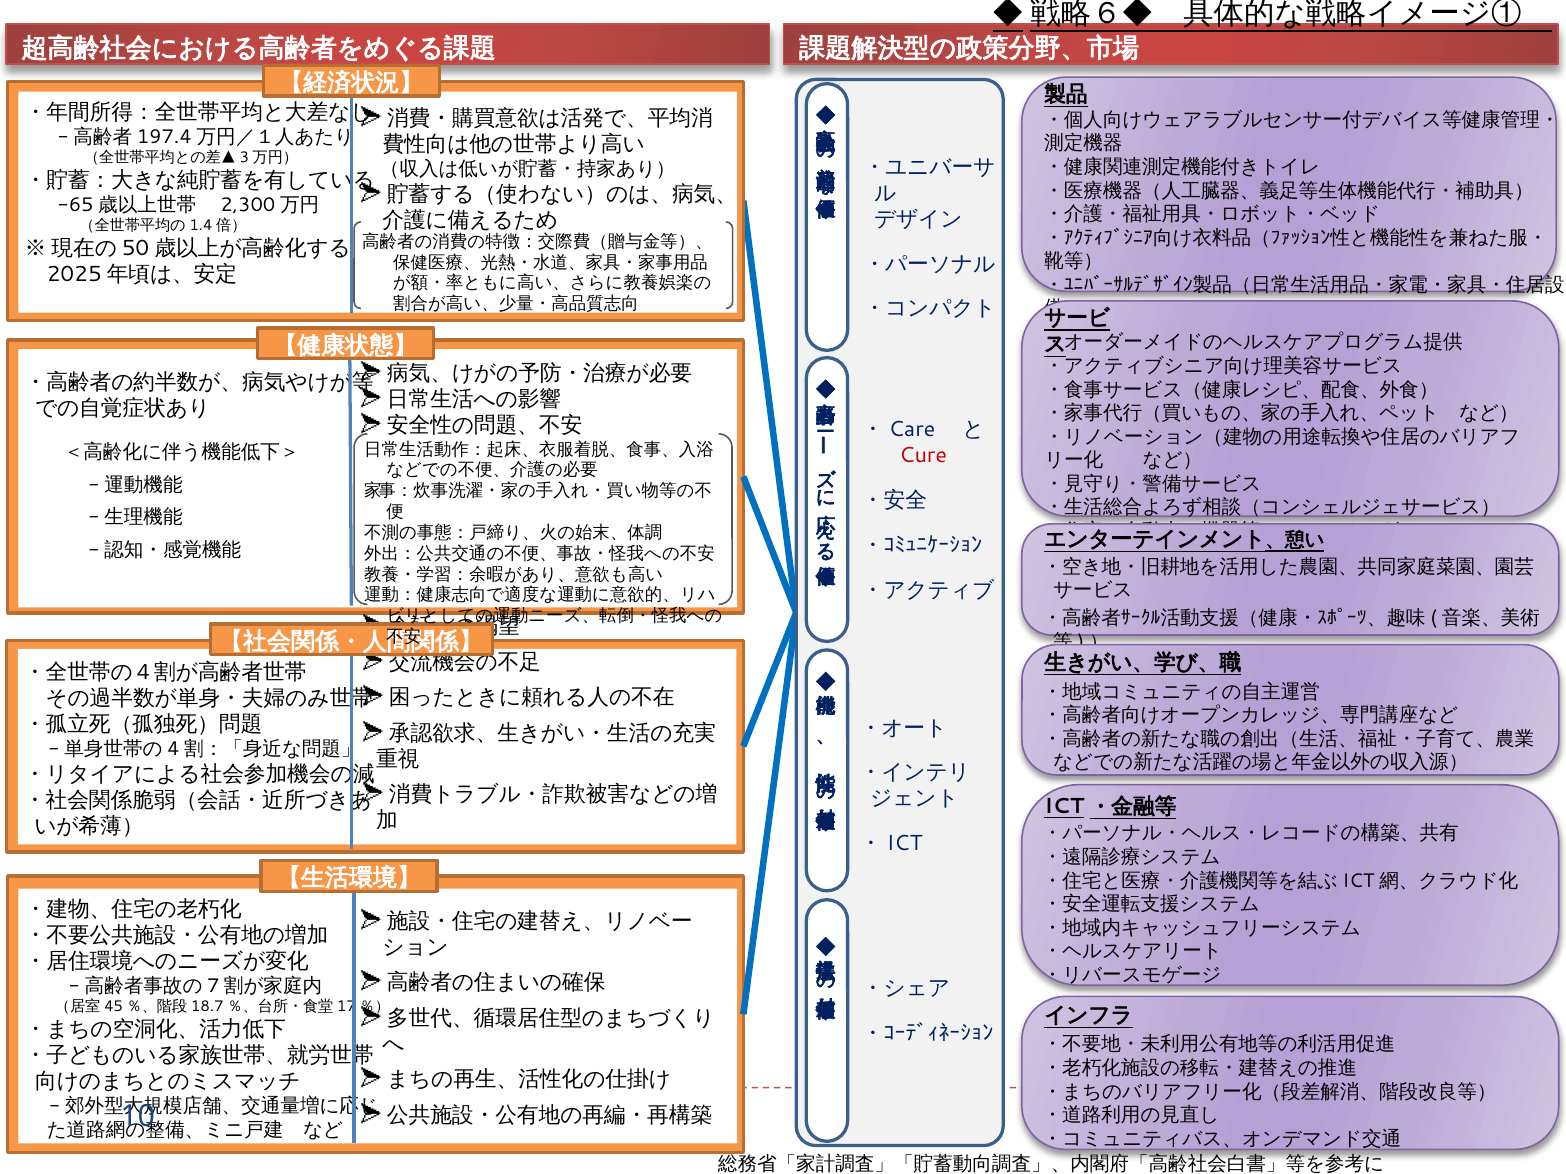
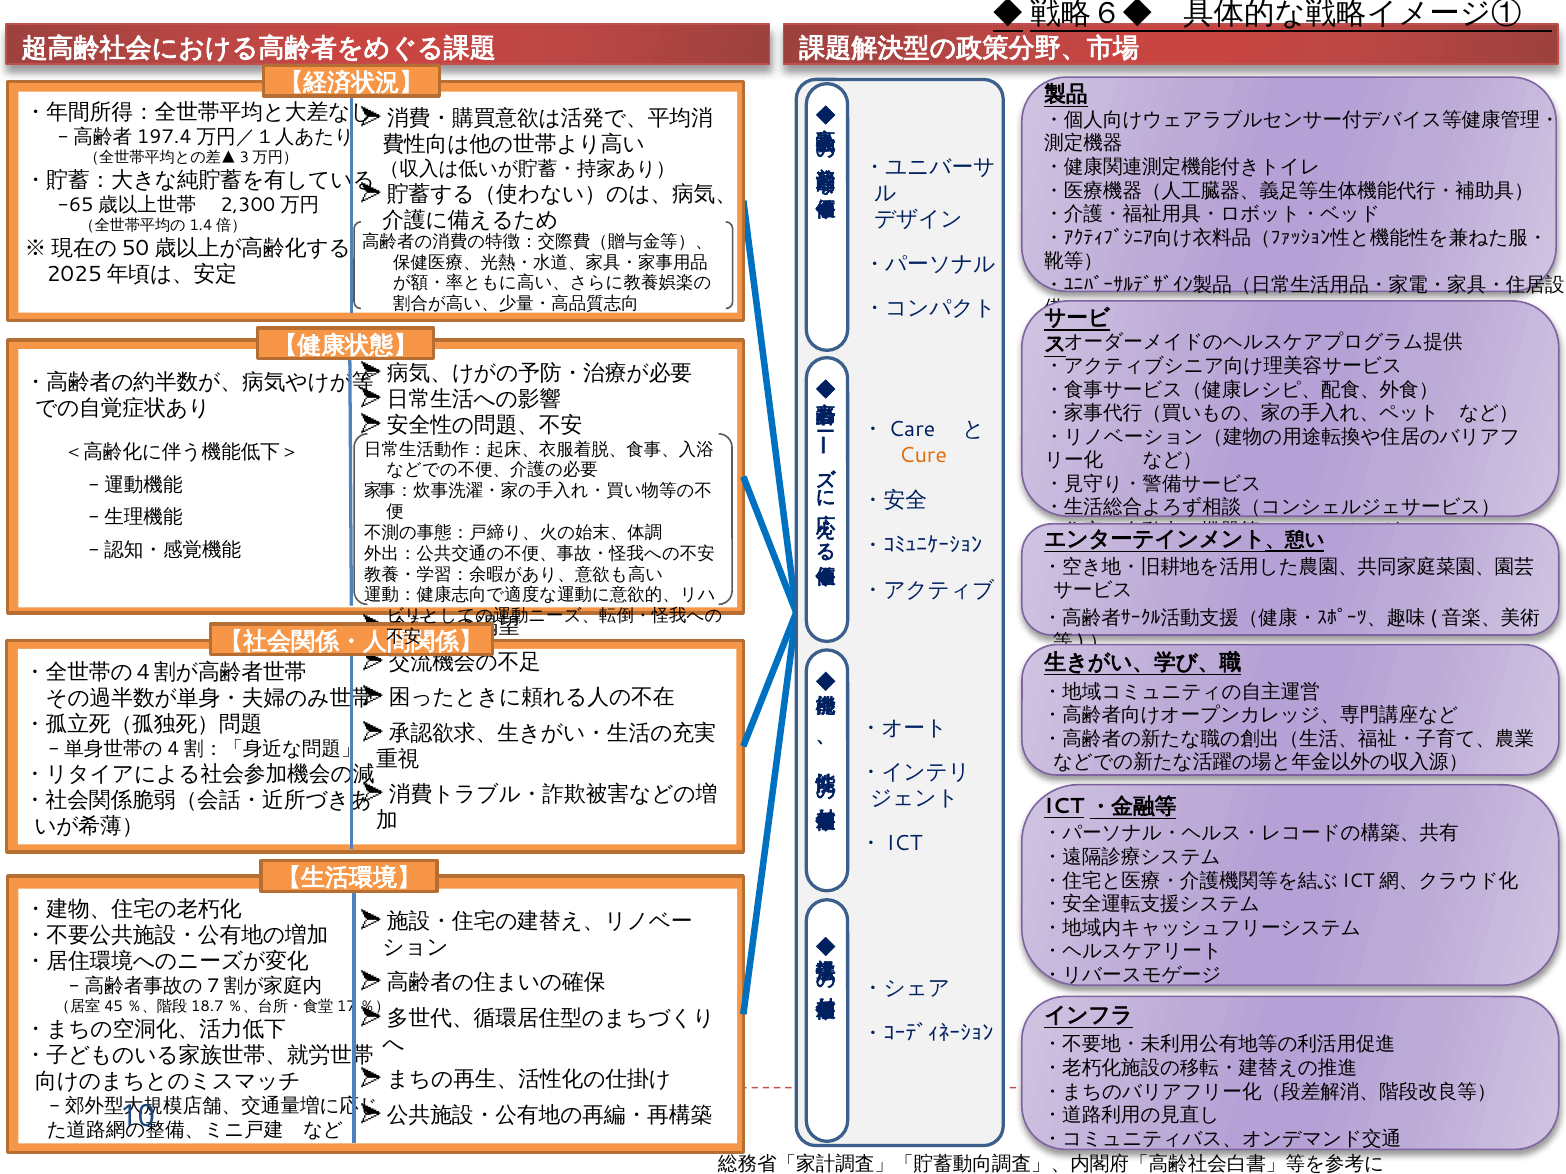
Cure colour: red -> orange
